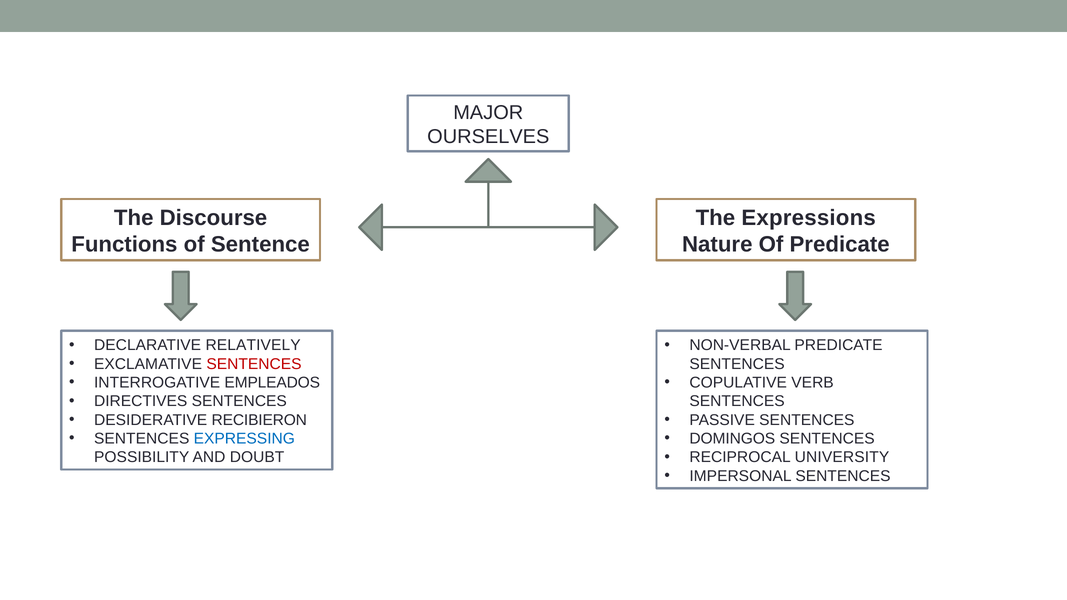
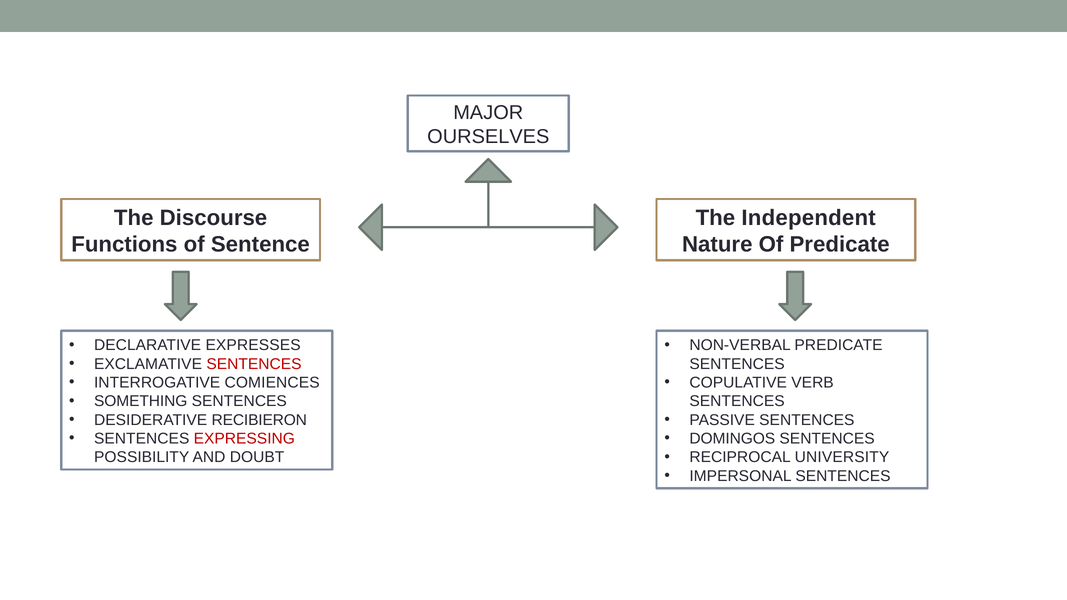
Expressions: Expressions -> Independent
RELATIVELY: RELATIVELY -> EXPRESSES
EMPLEADOS: EMPLEADOS -> COMIENCES
DIRECTIVES: DIRECTIVES -> SOMETHING
EXPRESSING colour: blue -> red
